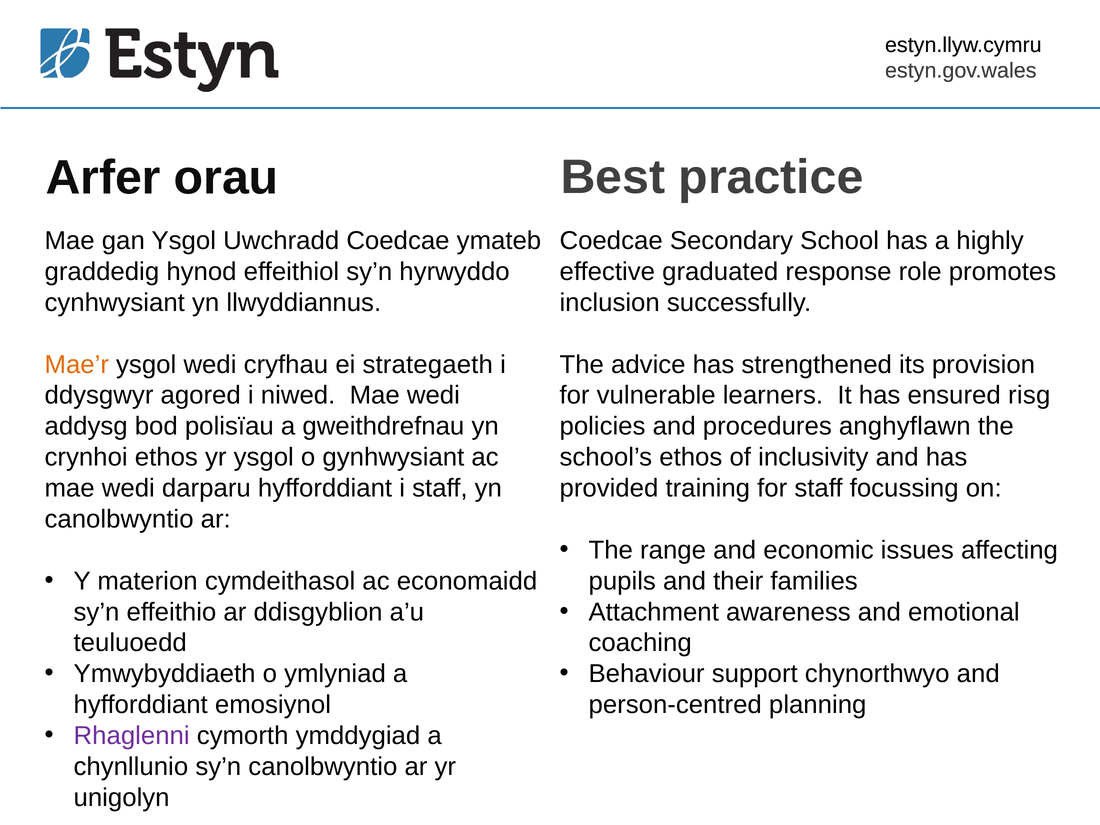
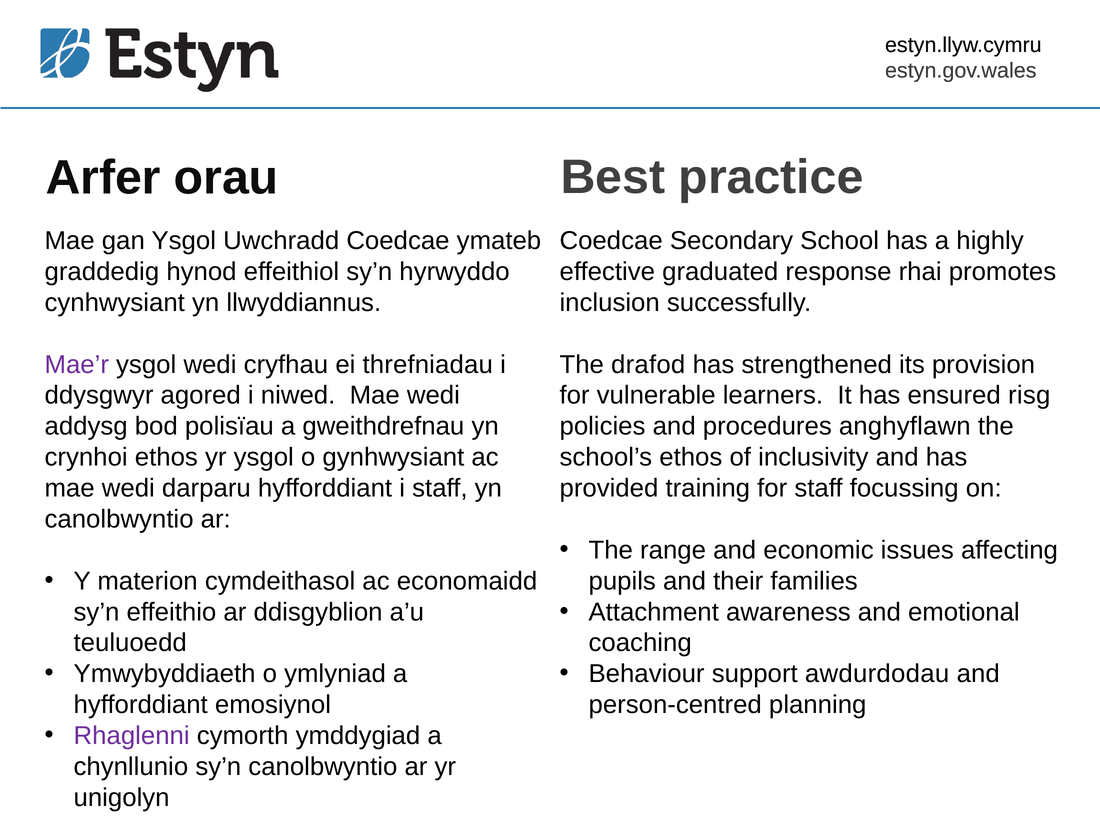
role: role -> rhai
Mae’r colour: orange -> purple
strategaeth: strategaeth -> threfniadau
advice: advice -> drafod
chynorthwyo: chynorthwyo -> awdurdodau
